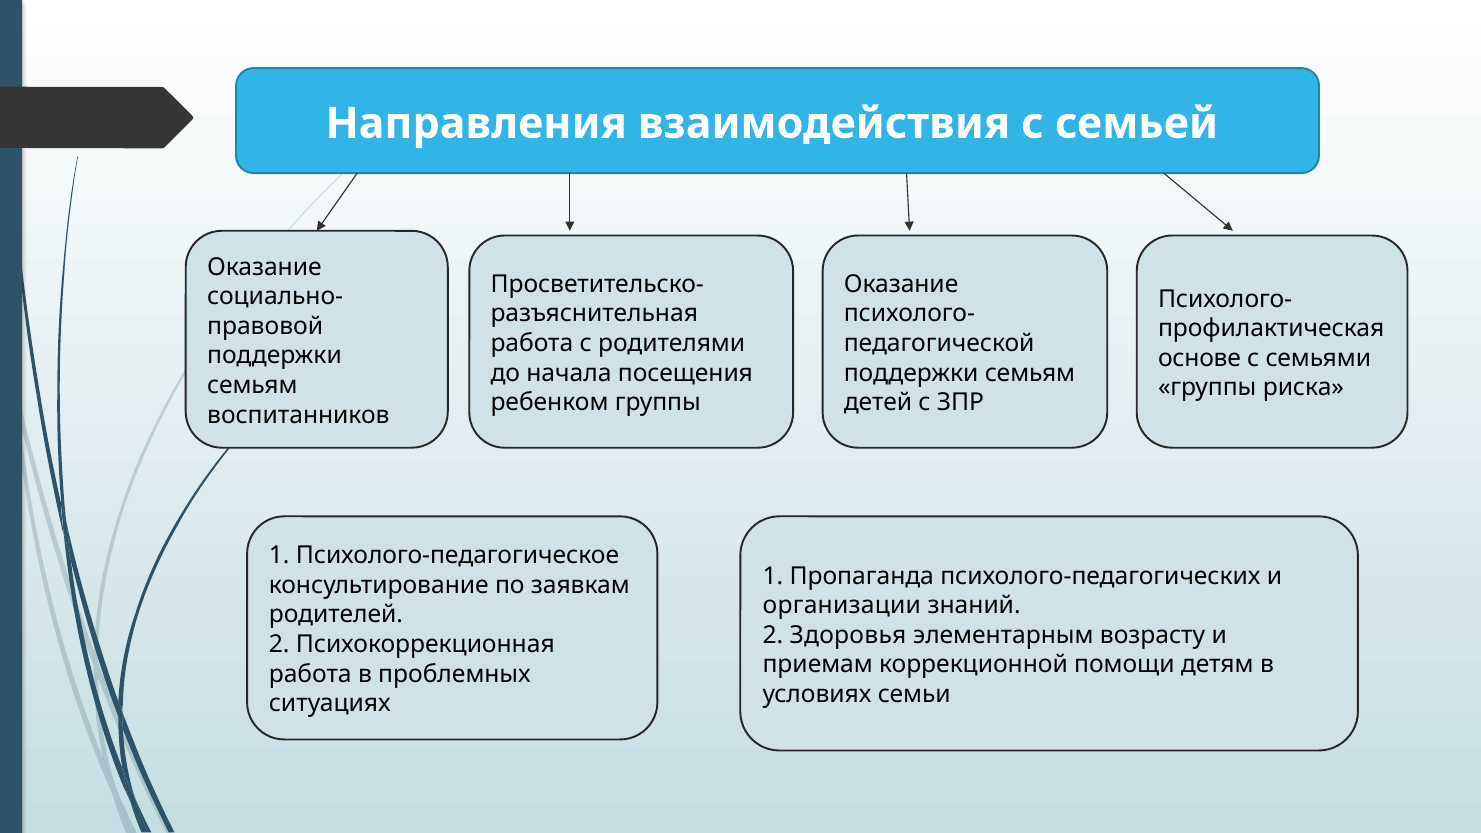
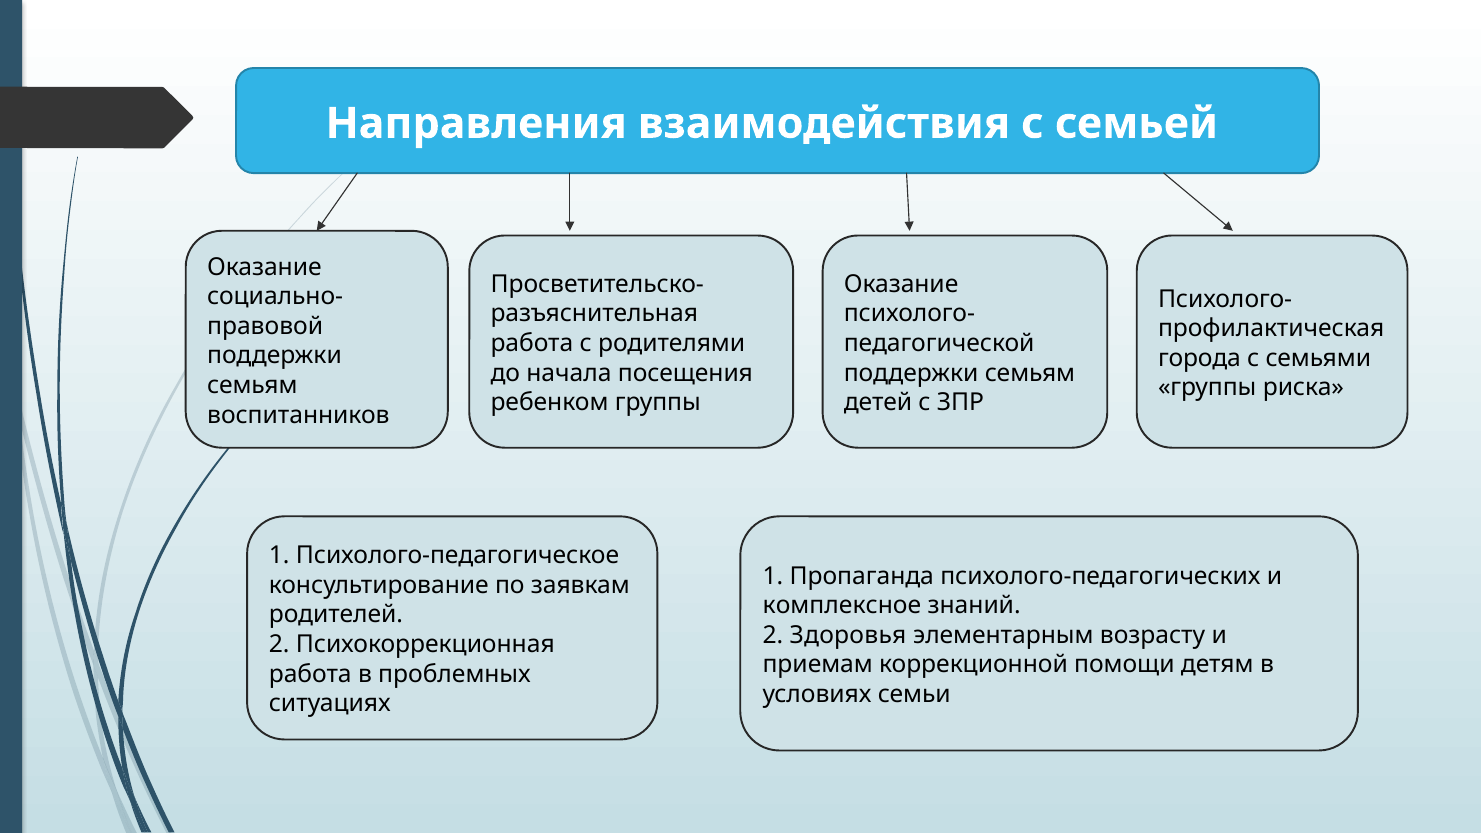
основе: основе -> города
организации: организации -> комплексное
